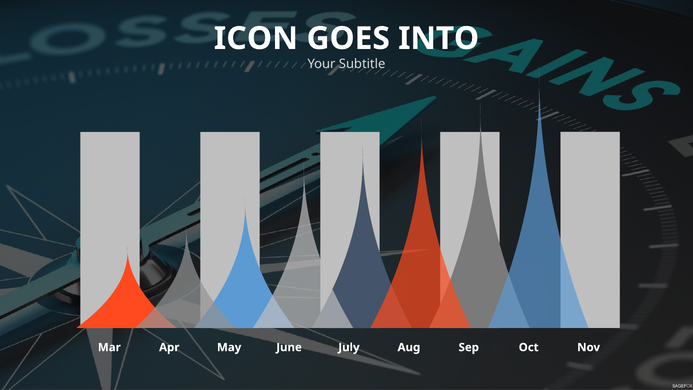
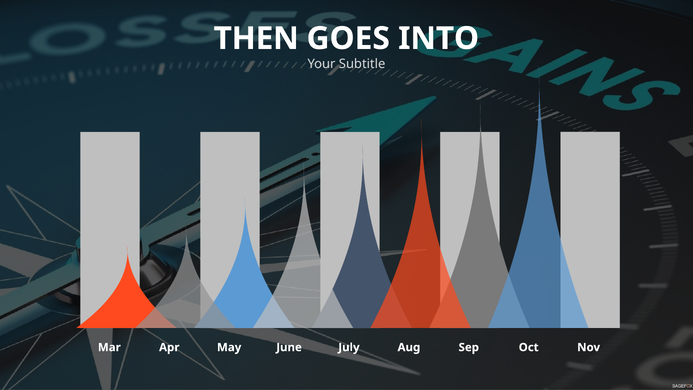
ICON: ICON -> THEN
